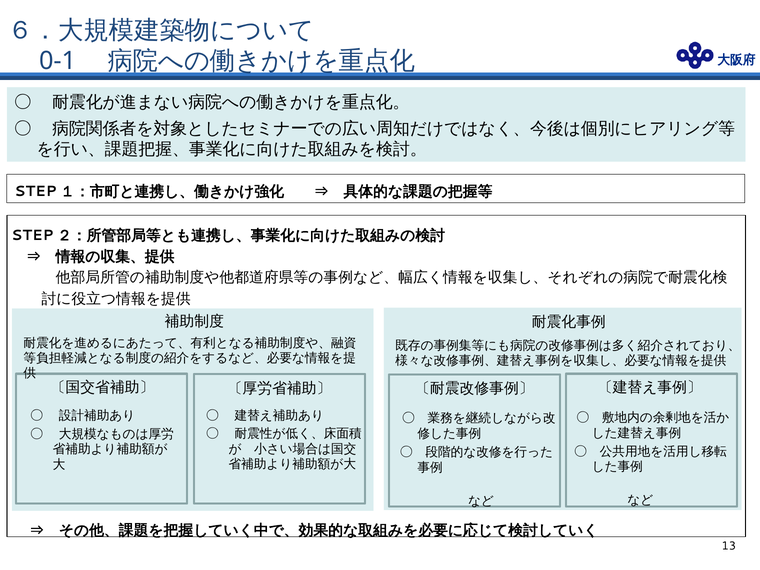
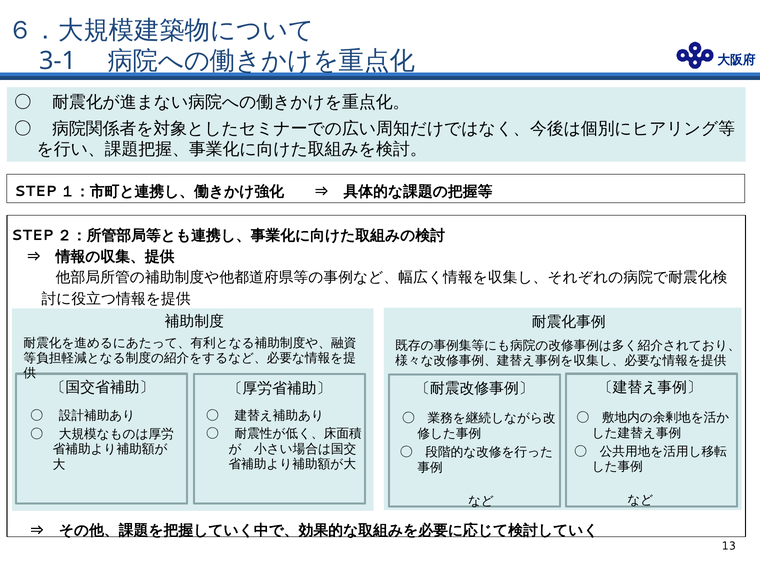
0-1: 0-1 -> 3-1
